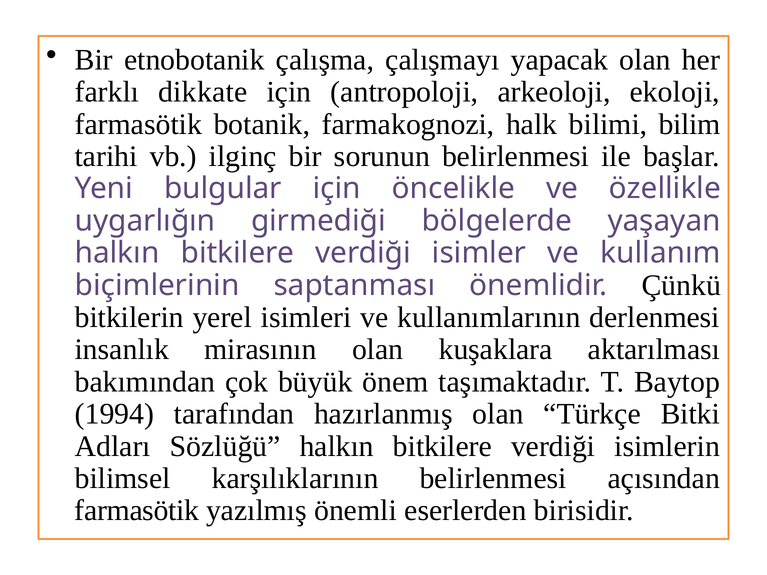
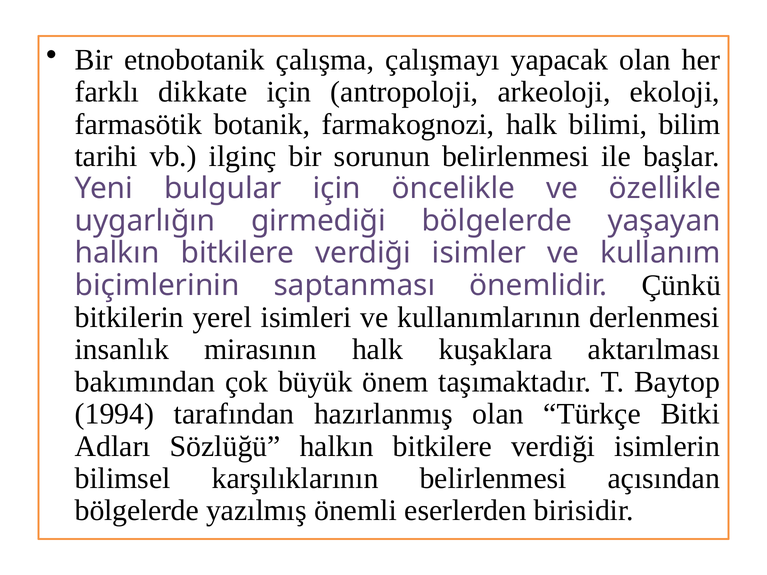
mirasının olan: olan -> halk
farmasötik at (137, 511): farmasötik -> bölgelerde
